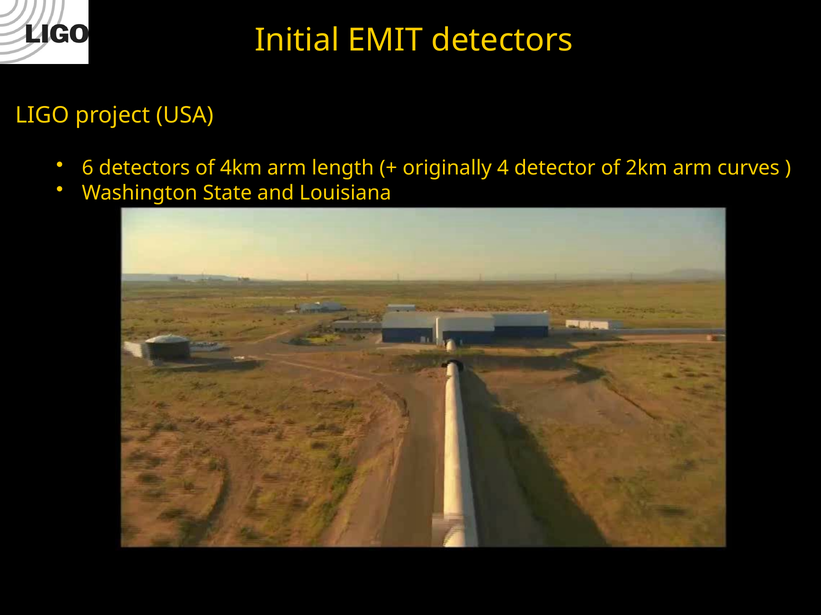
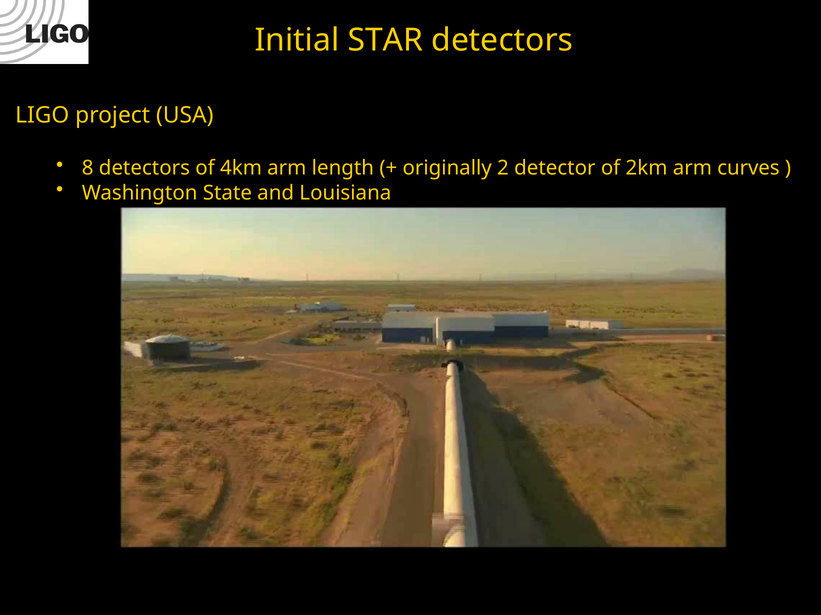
EMIT: EMIT -> STAR
6: 6 -> 8
4: 4 -> 2
